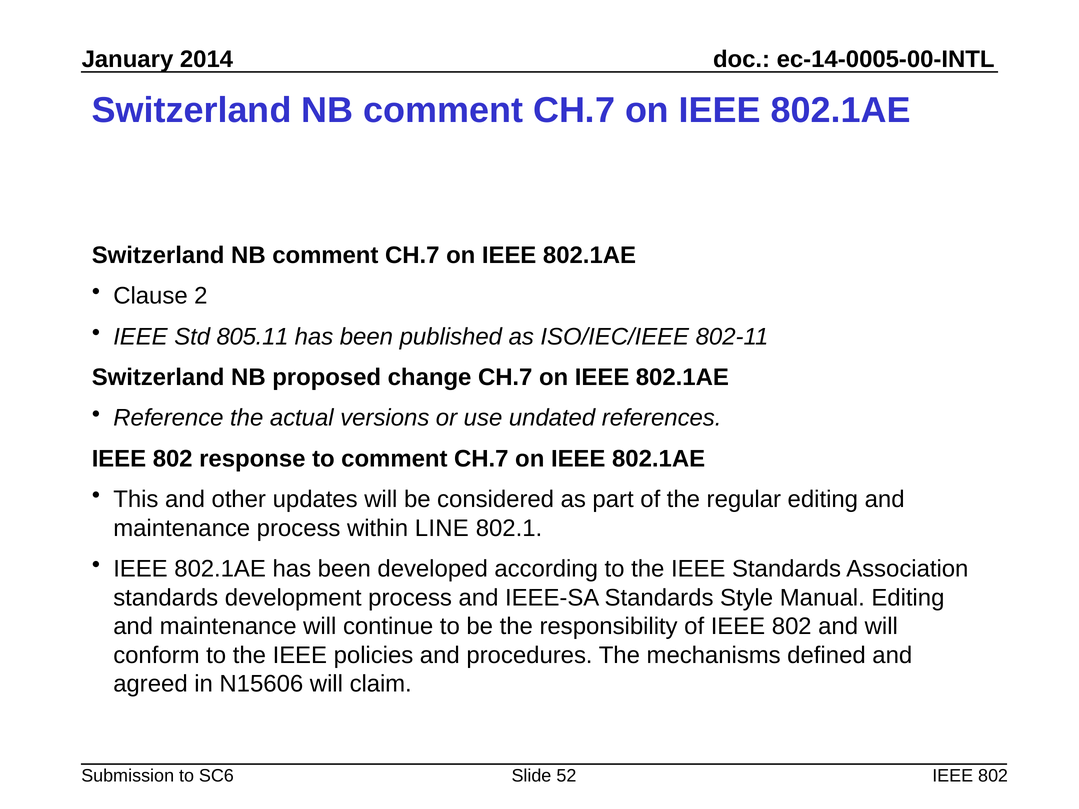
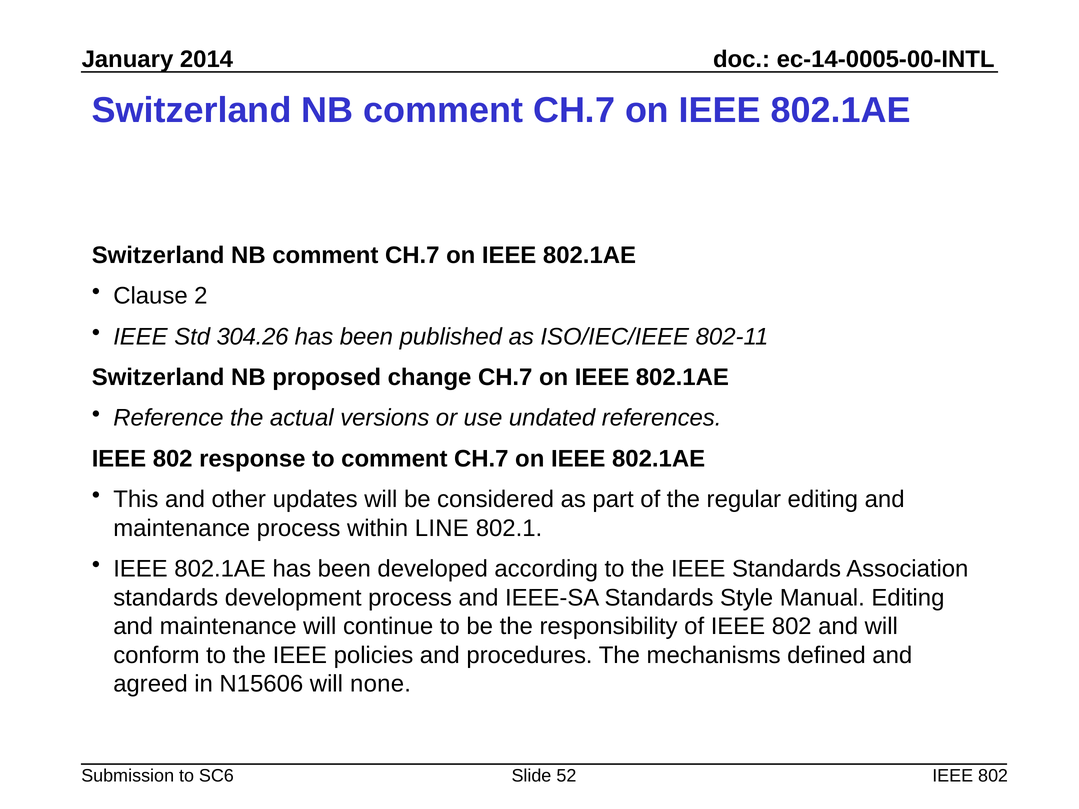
805.11: 805.11 -> 304.26
claim: claim -> none
